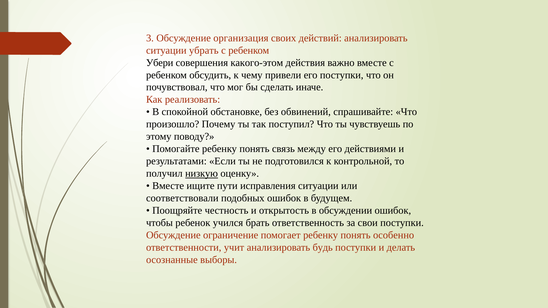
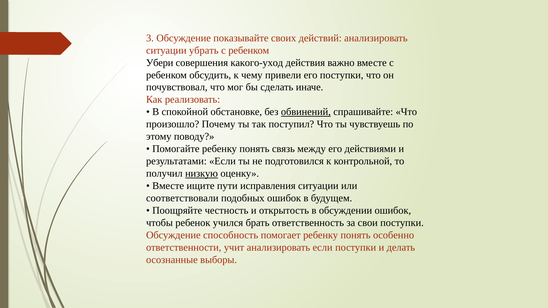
организация: организация -> показывайте
какого-этом: какого-этом -> какого-уход
обвинений underline: none -> present
ограничение: ограничение -> способность
анализировать будь: будь -> если
